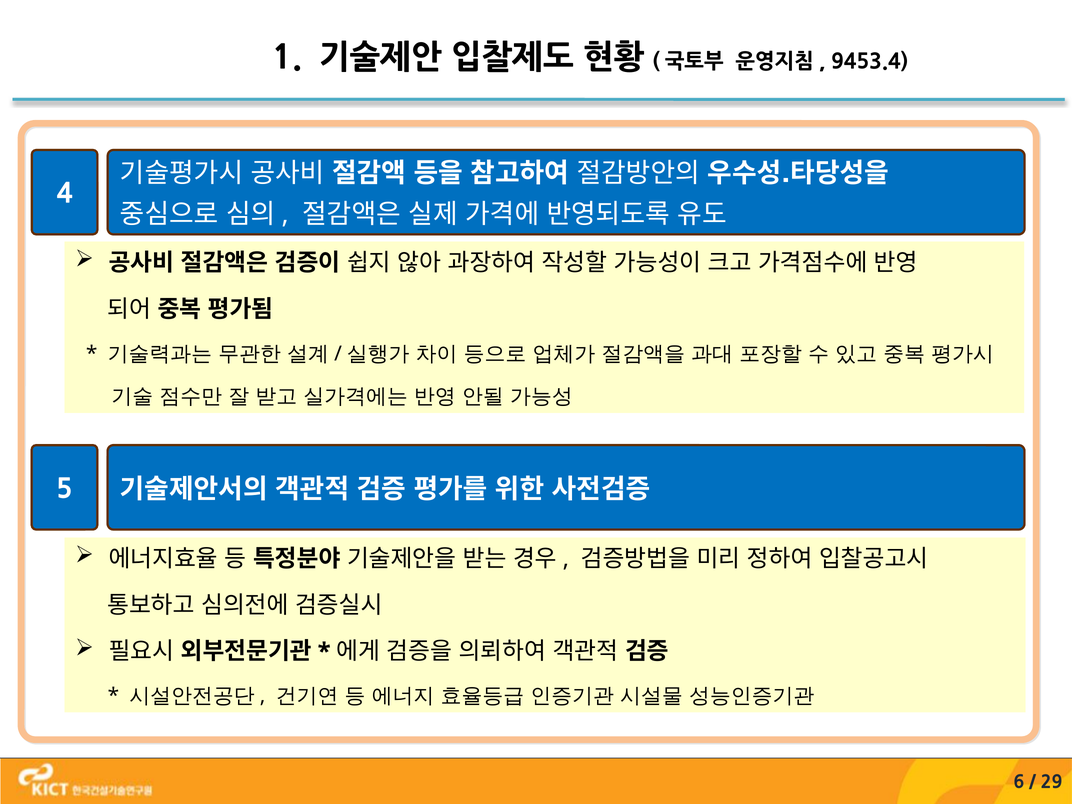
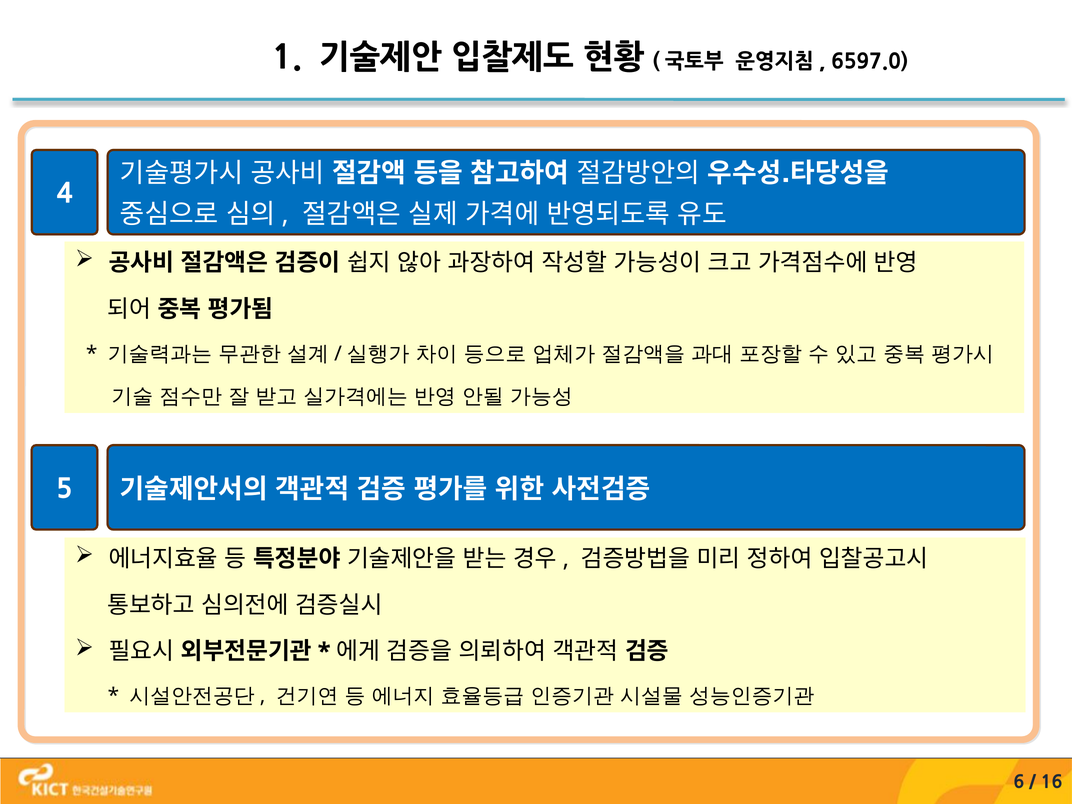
9453.4: 9453.4 -> 6597.0
29: 29 -> 16
